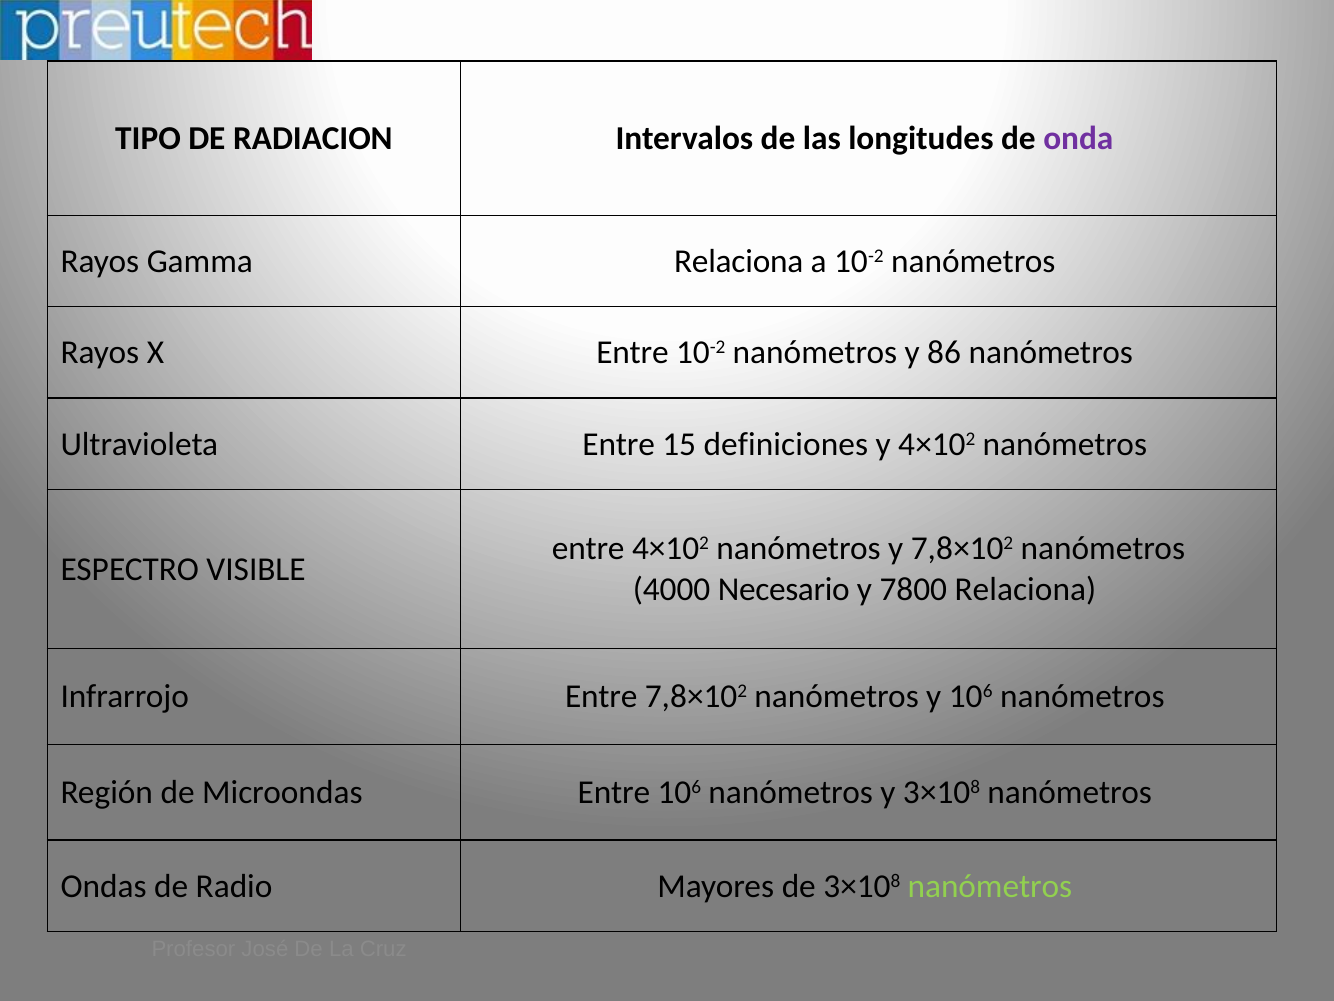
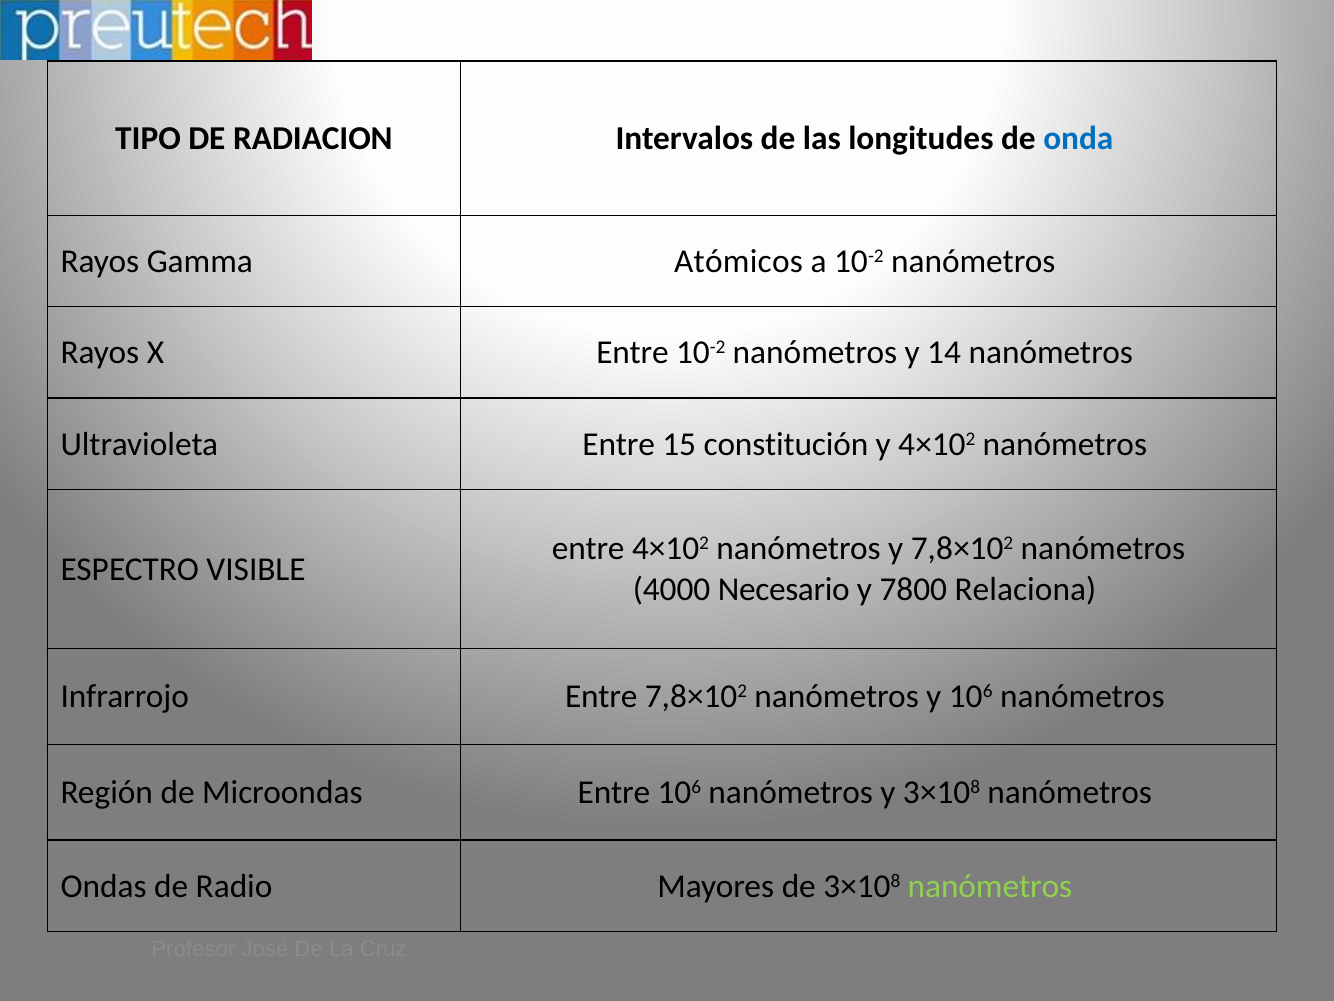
onda colour: purple -> blue
Gamma Relaciona: Relaciona -> Atómicos
86: 86 -> 14
definiciones: definiciones -> constitución
